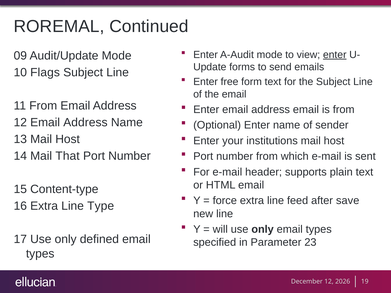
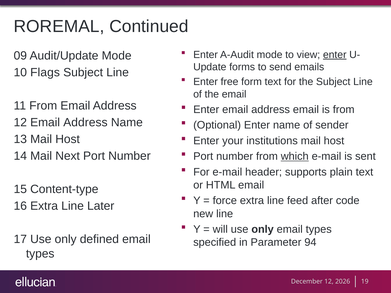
That: That -> Next
which underline: none -> present
save: save -> code
Type: Type -> Later
23: 23 -> 94
